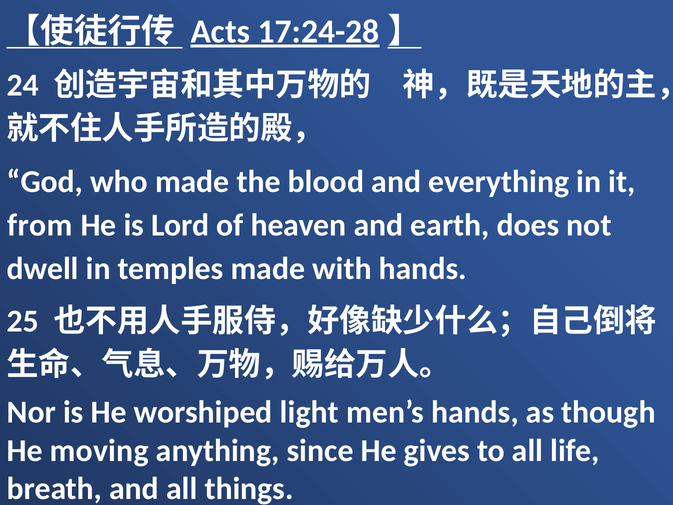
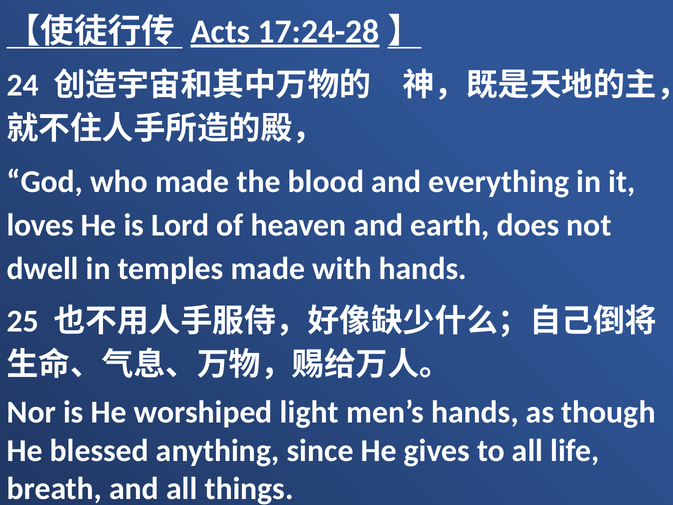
from: from -> loves
moving: moving -> blessed
